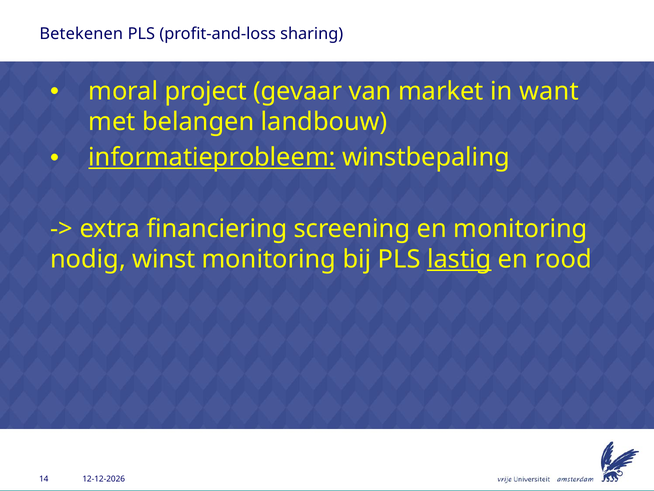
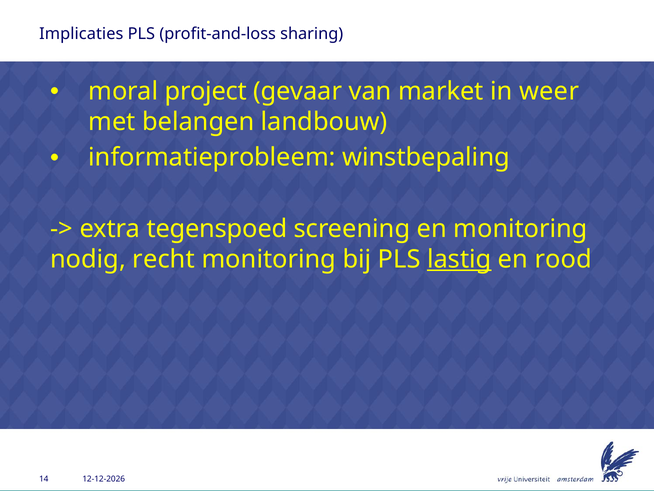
Betekenen: Betekenen -> Implicaties
want: want -> weer
informatieprobleem underline: present -> none
financiering: financiering -> tegenspoed
winst: winst -> recht
